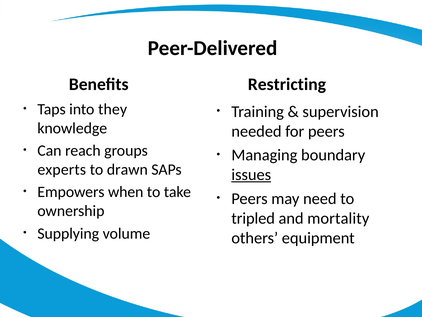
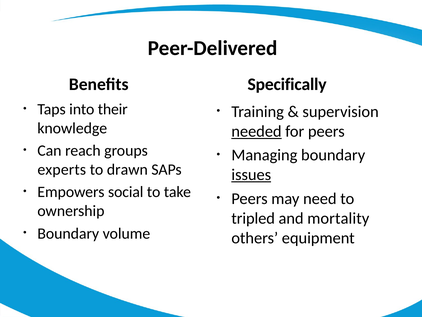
Restricting: Restricting -> Specifically
they: they -> their
needed underline: none -> present
when: when -> social
Supplying at (68, 233): Supplying -> Boundary
